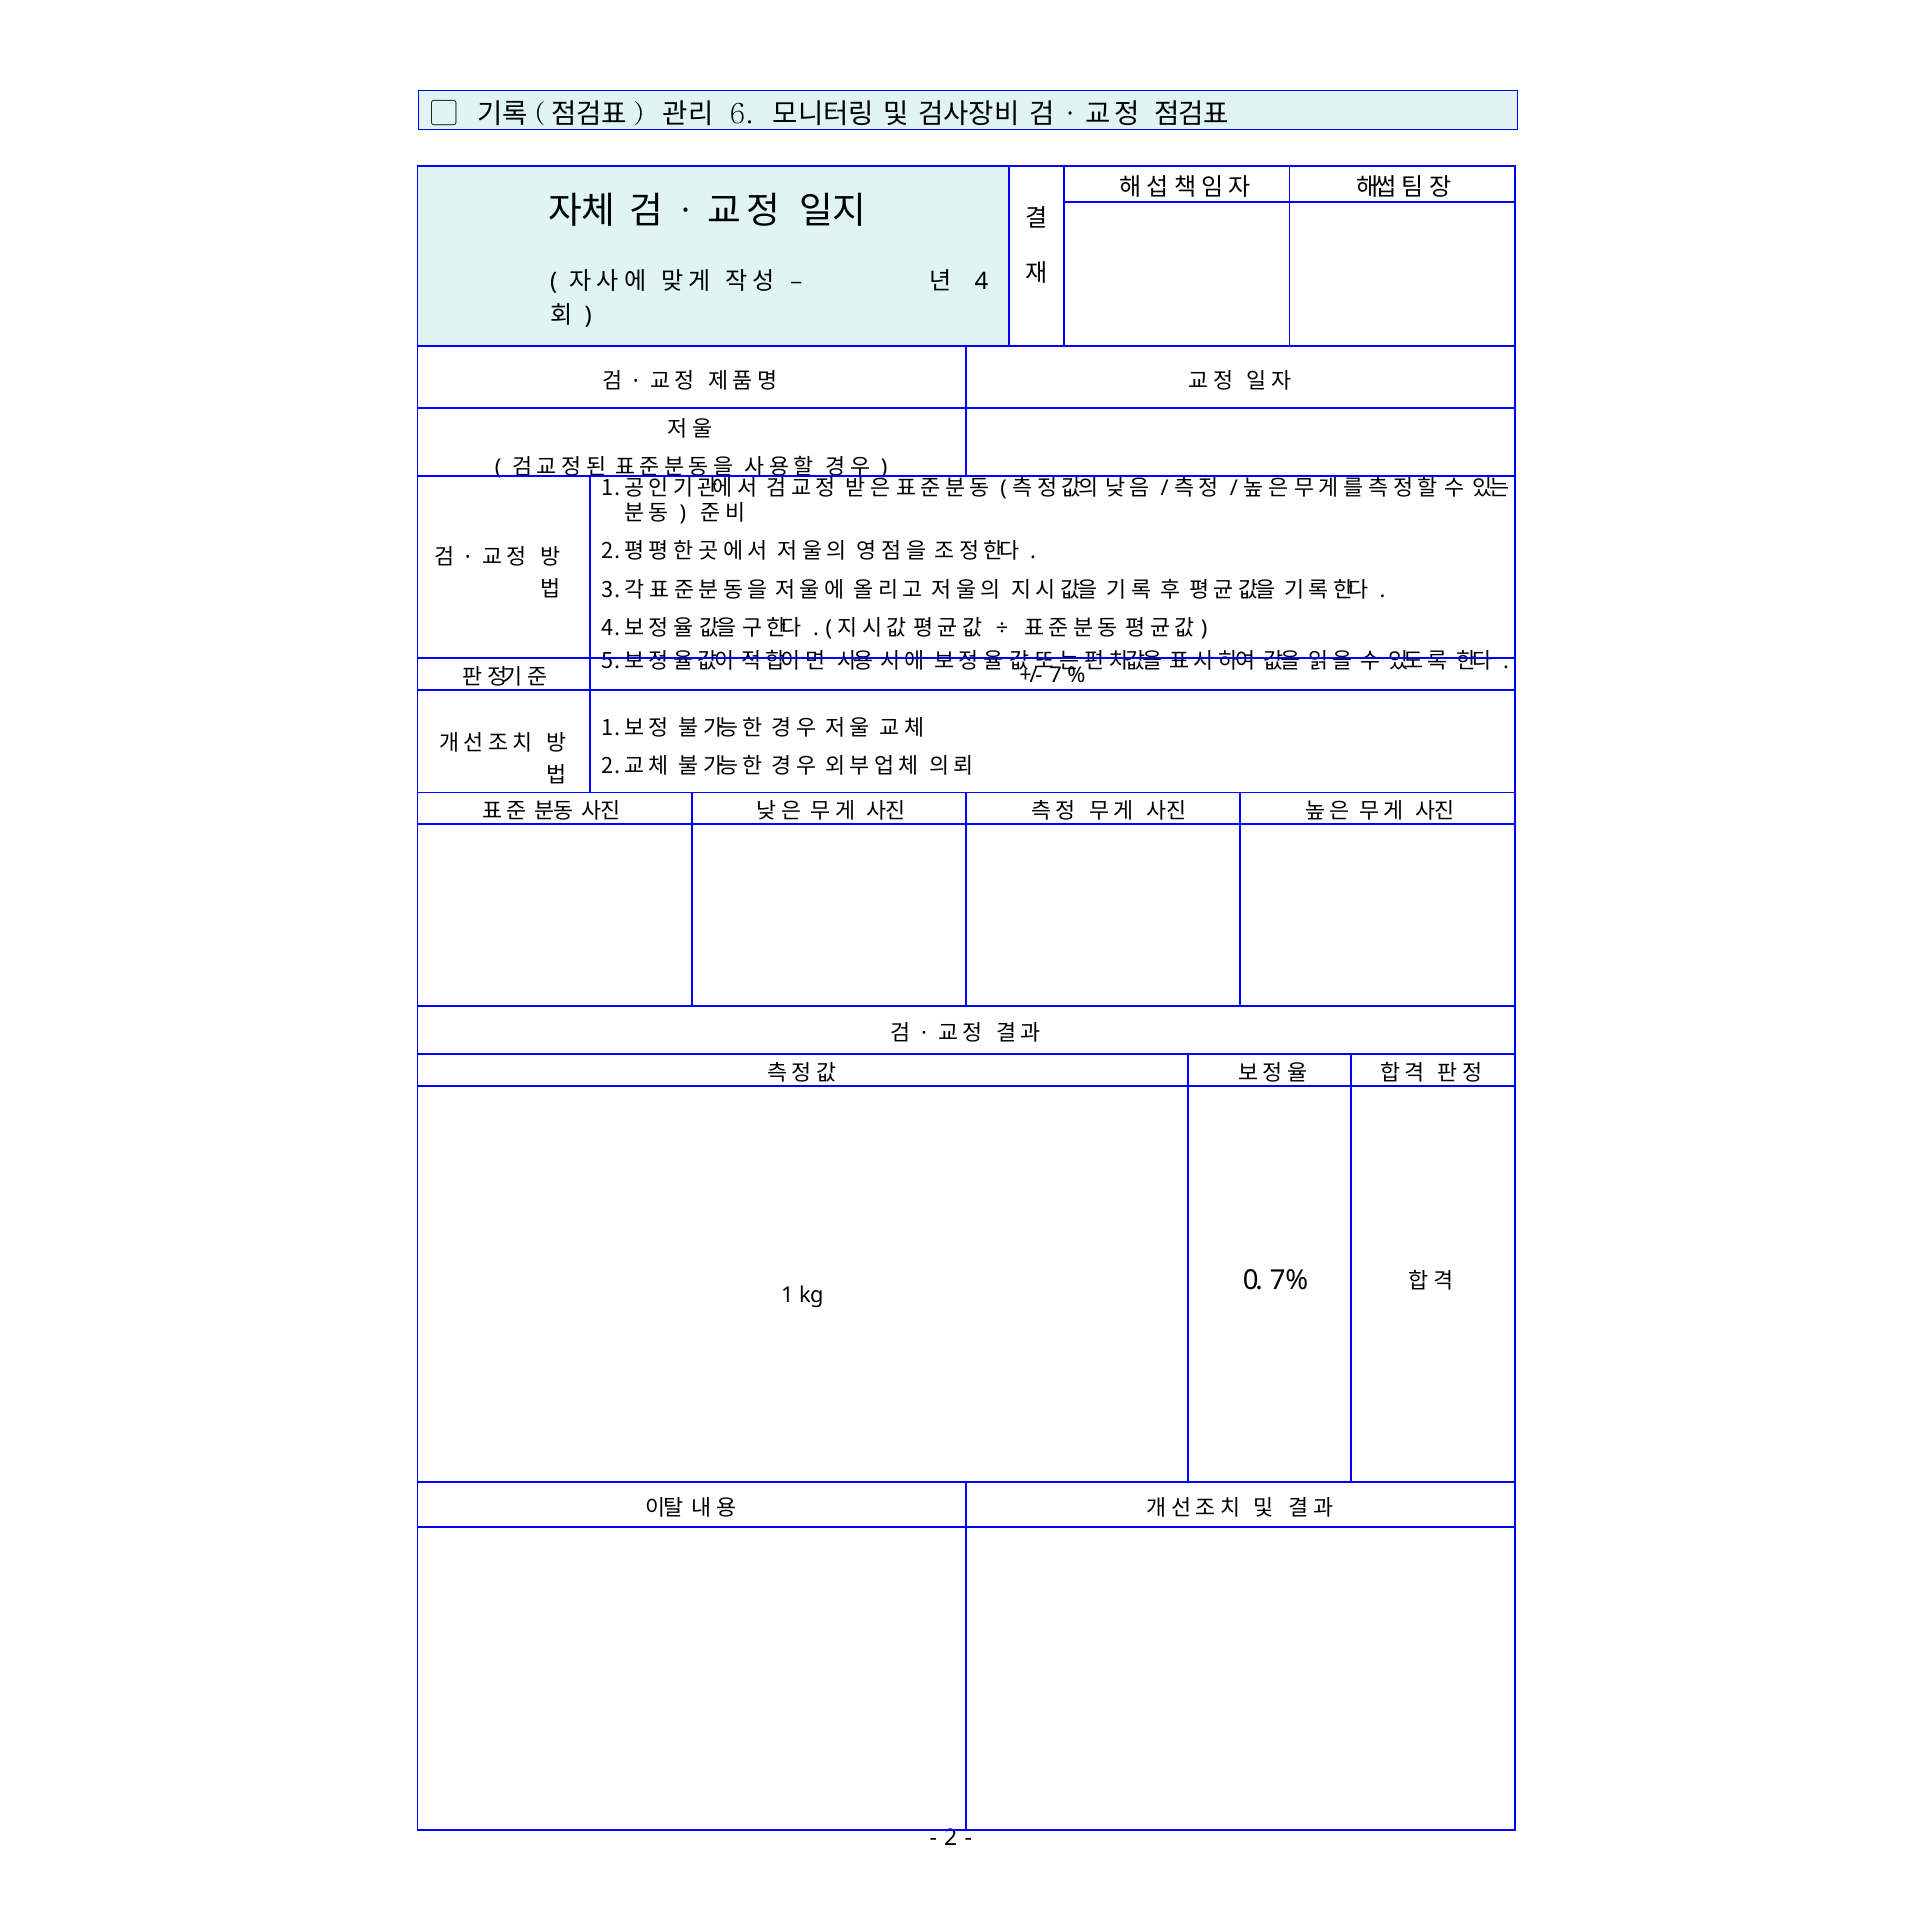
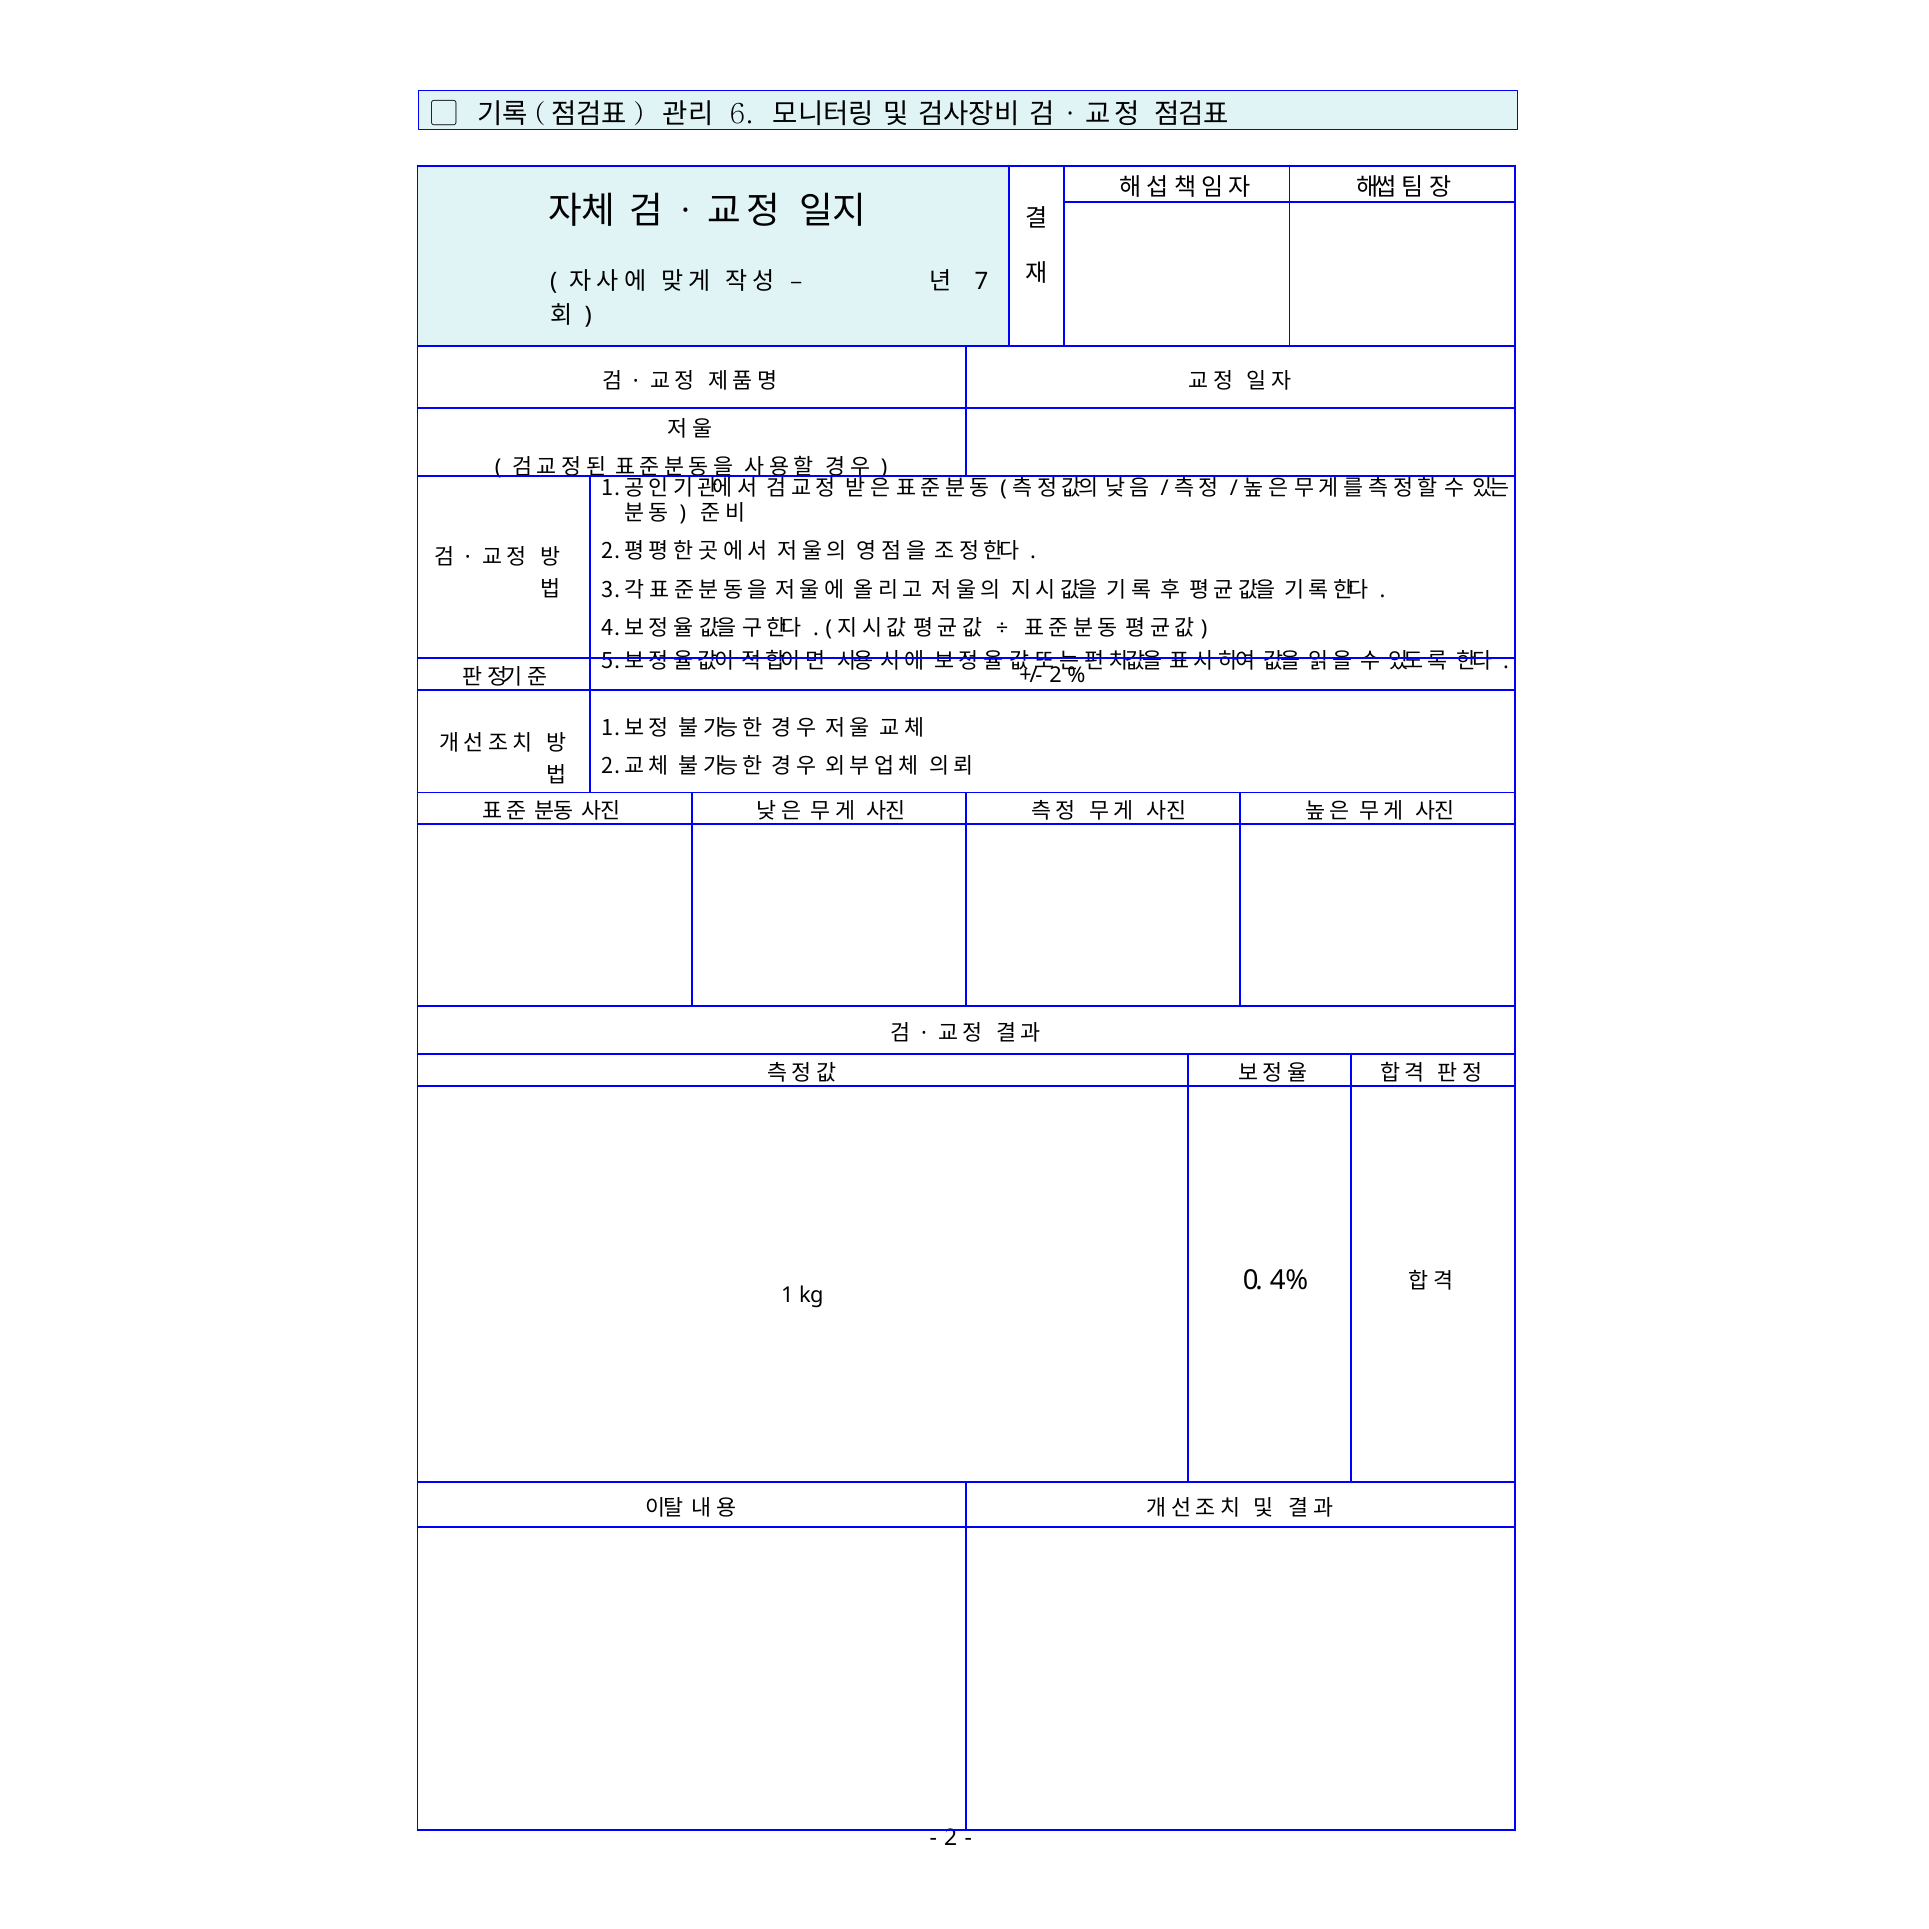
4: 4 -> 7
7 at (1056, 675): 7 -> 2
7%: 7% -> 4%
